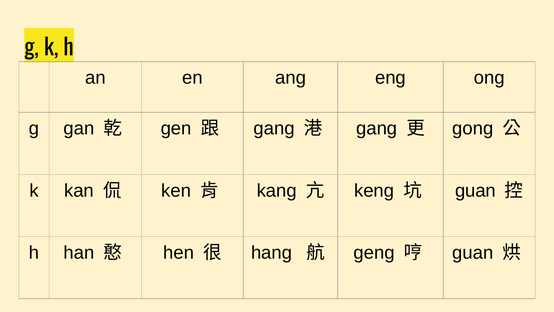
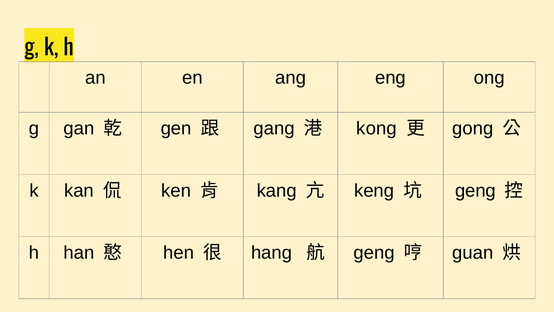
gang at (377, 128): gang -> kong
guan at (475, 190): guan -> geng
